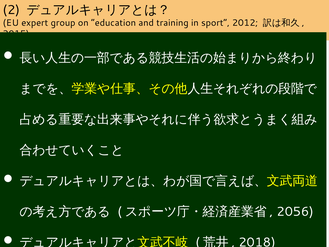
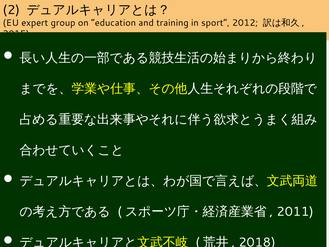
2056: 2056 -> 2011
